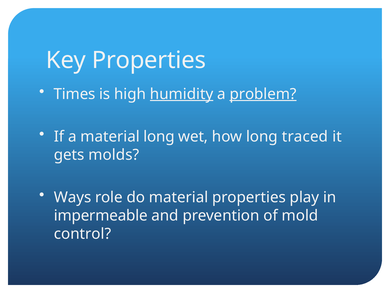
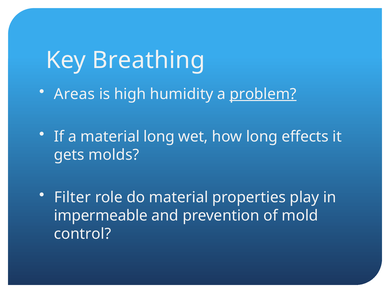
Key Properties: Properties -> Breathing
Times: Times -> Areas
humidity underline: present -> none
traced: traced -> effects
Ways: Ways -> Filter
